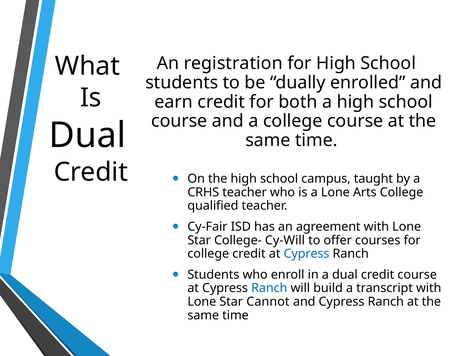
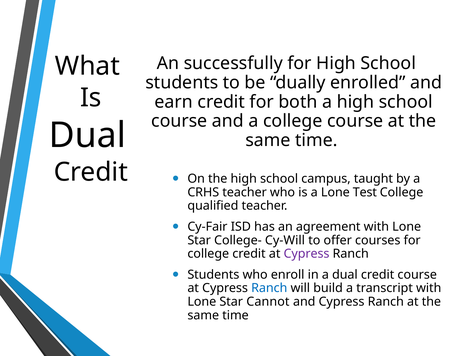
registration: registration -> successfully
Arts: Arts -> Test
Cypress at (307, 253) colour: blue -> purple
